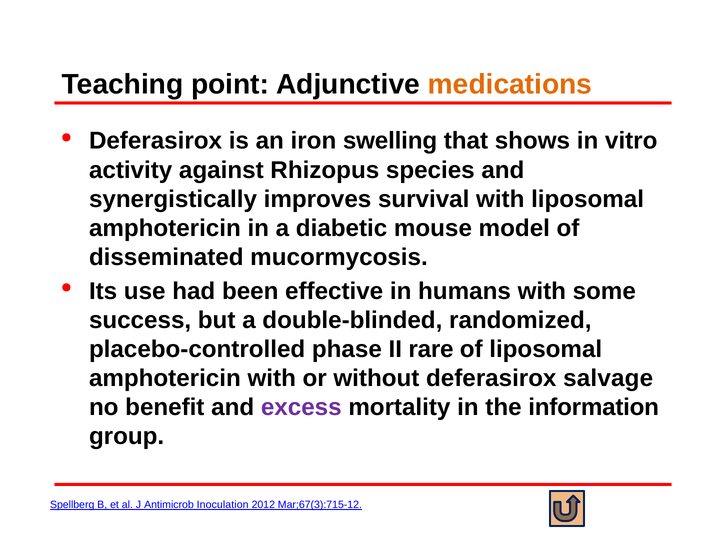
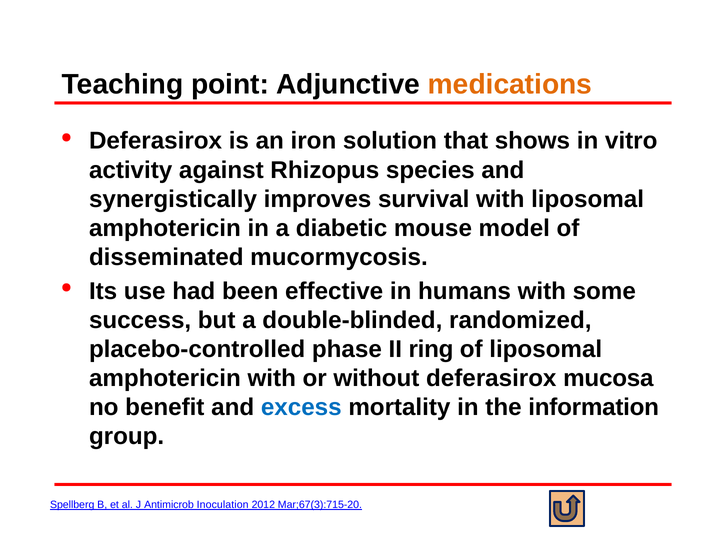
swelling: swelling -> solution
rare: rare -> ring
salvage: salvage -> mucosa
excess colour: purple -> blue
Mar;67(3):715-12: Mar;67(3):715-12 -> Mar;67(3):715-20
